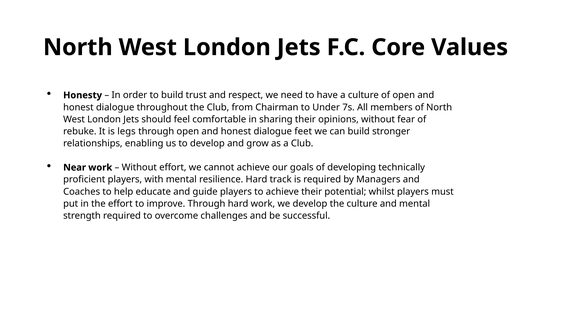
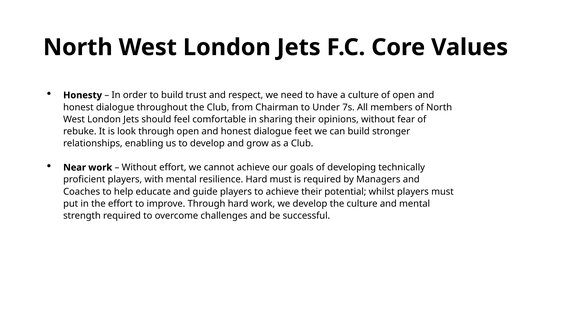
legs: legs -> look
Hard track: track -> must
